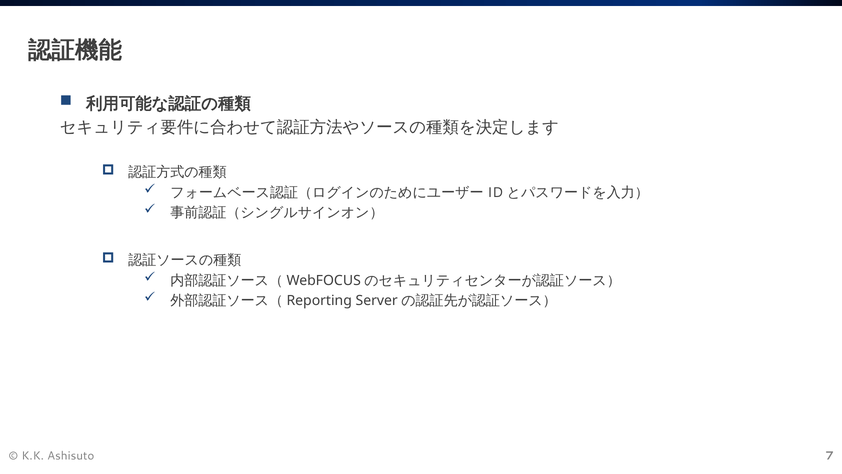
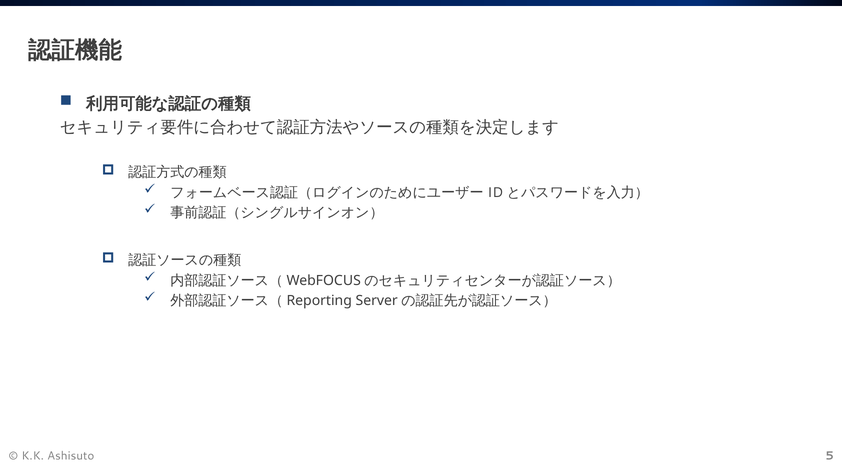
7: 7 -> 5
